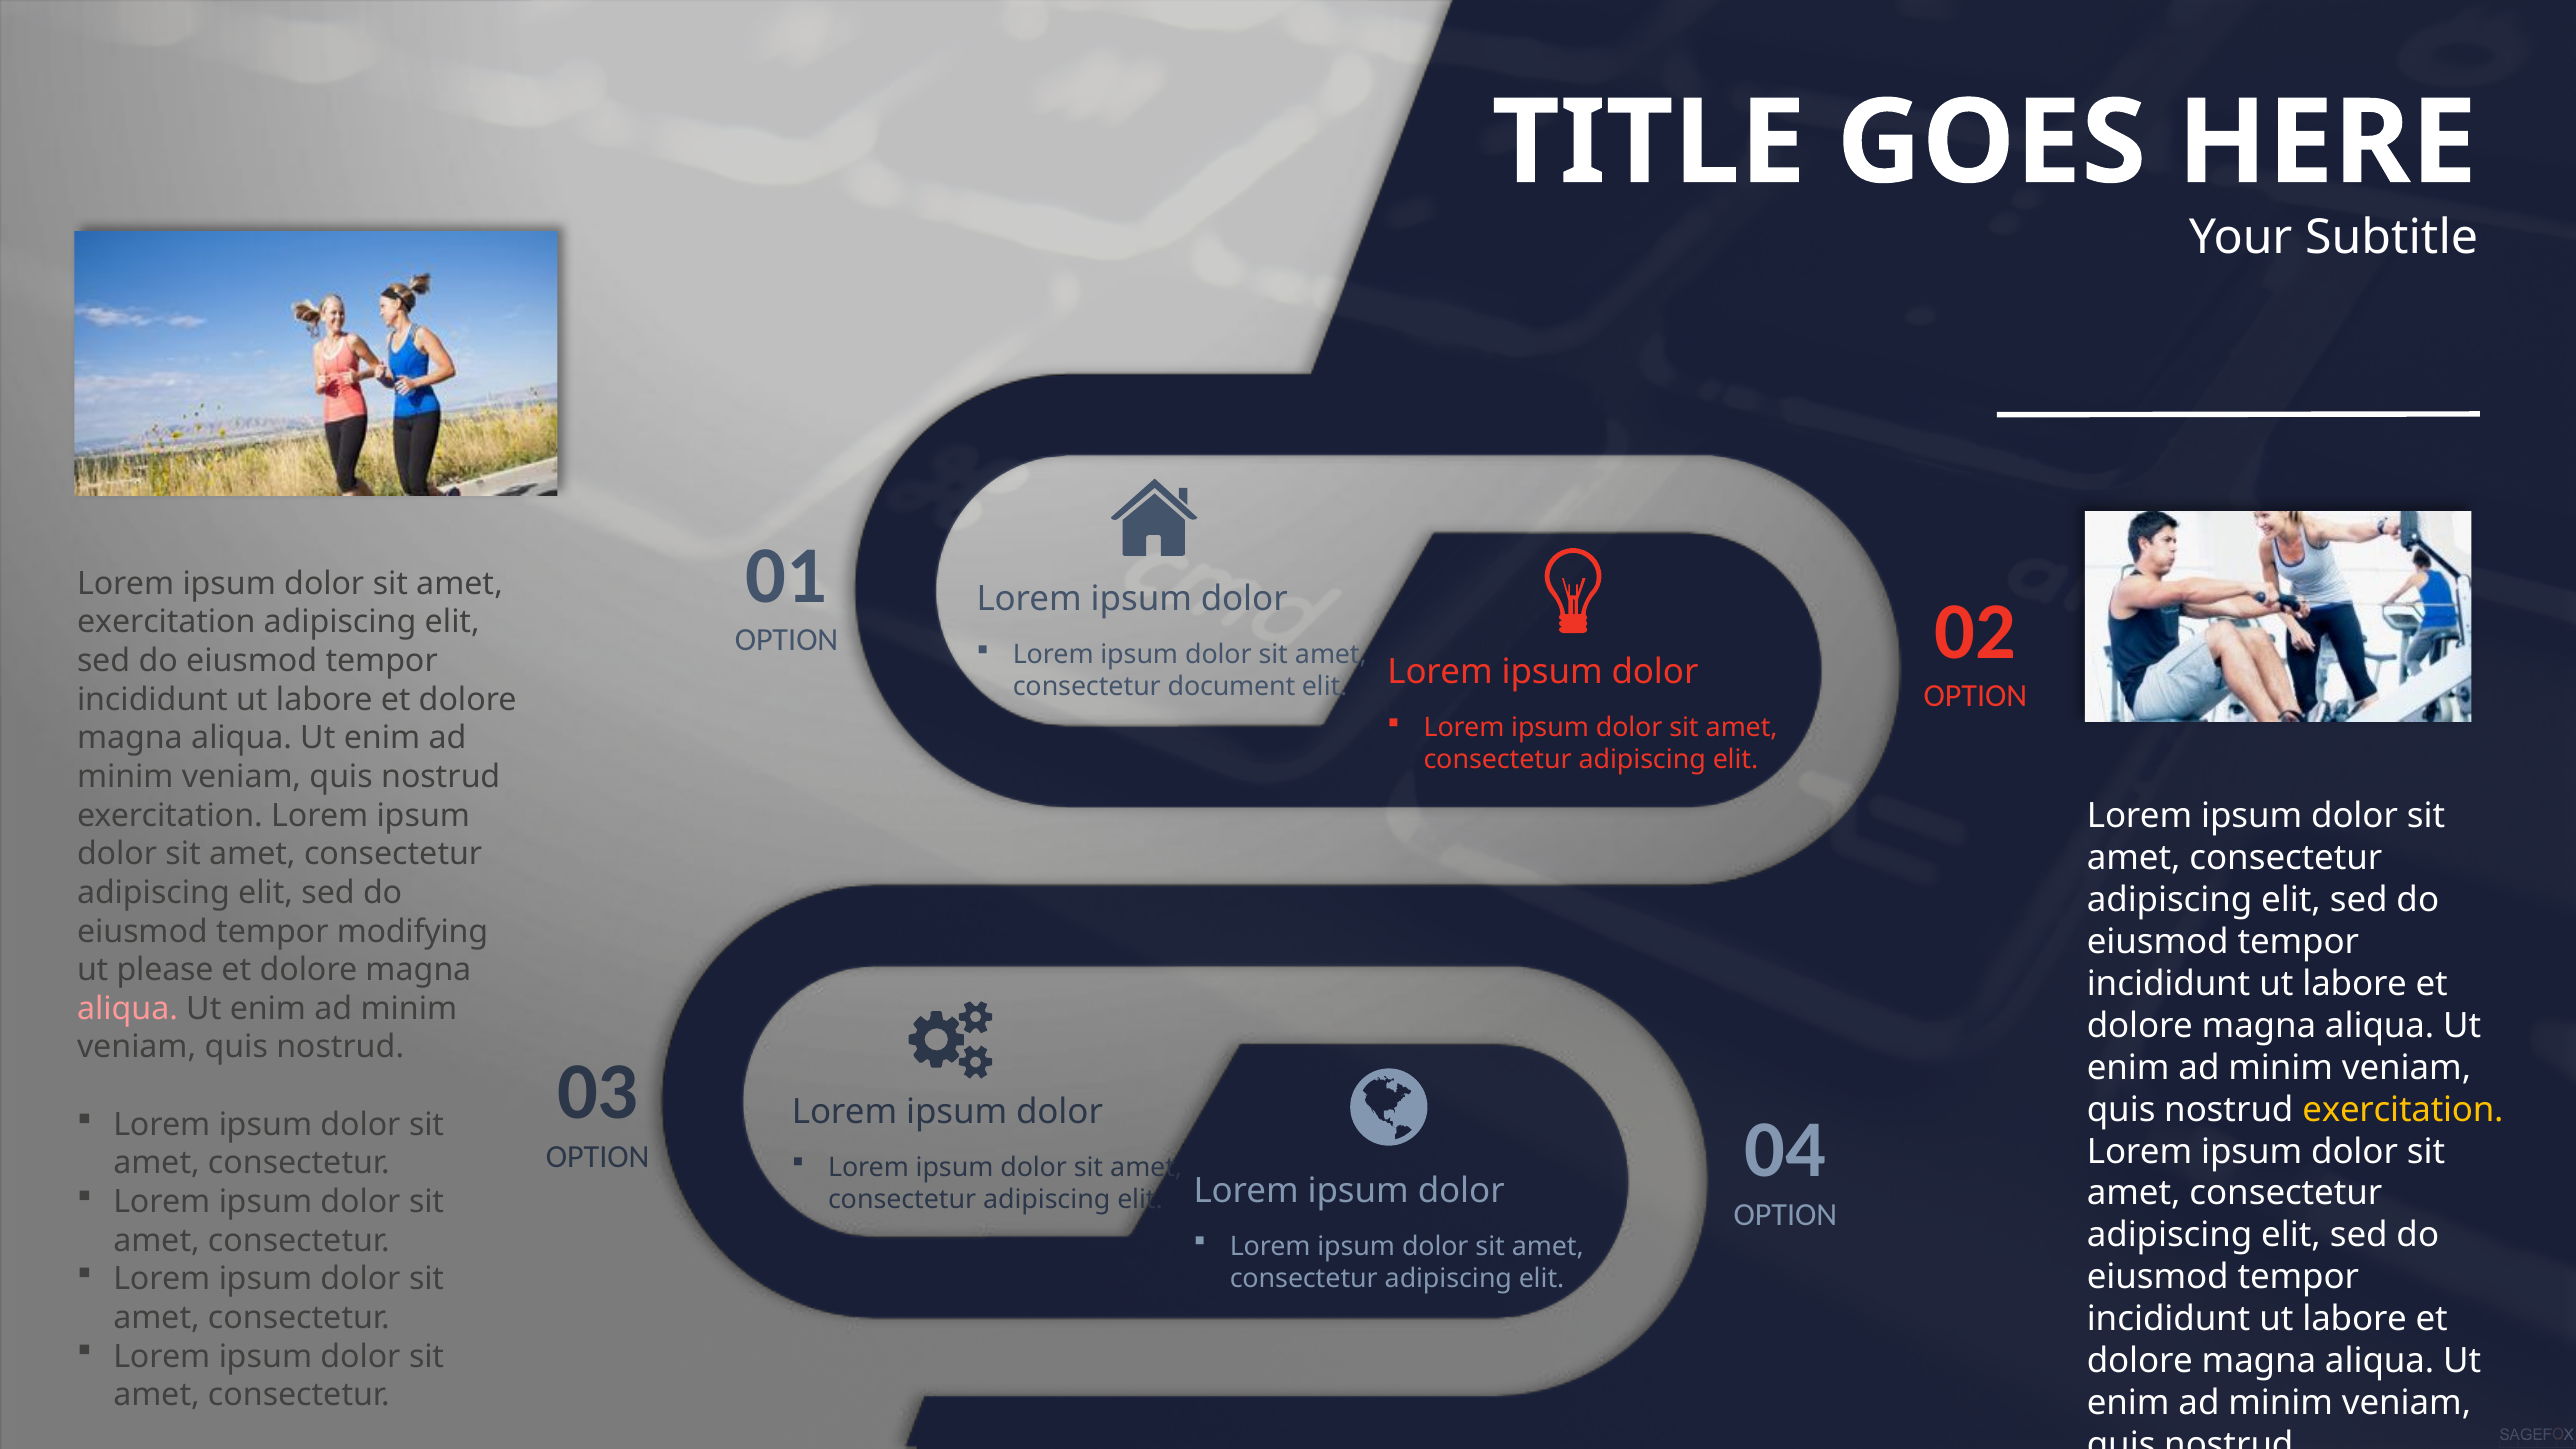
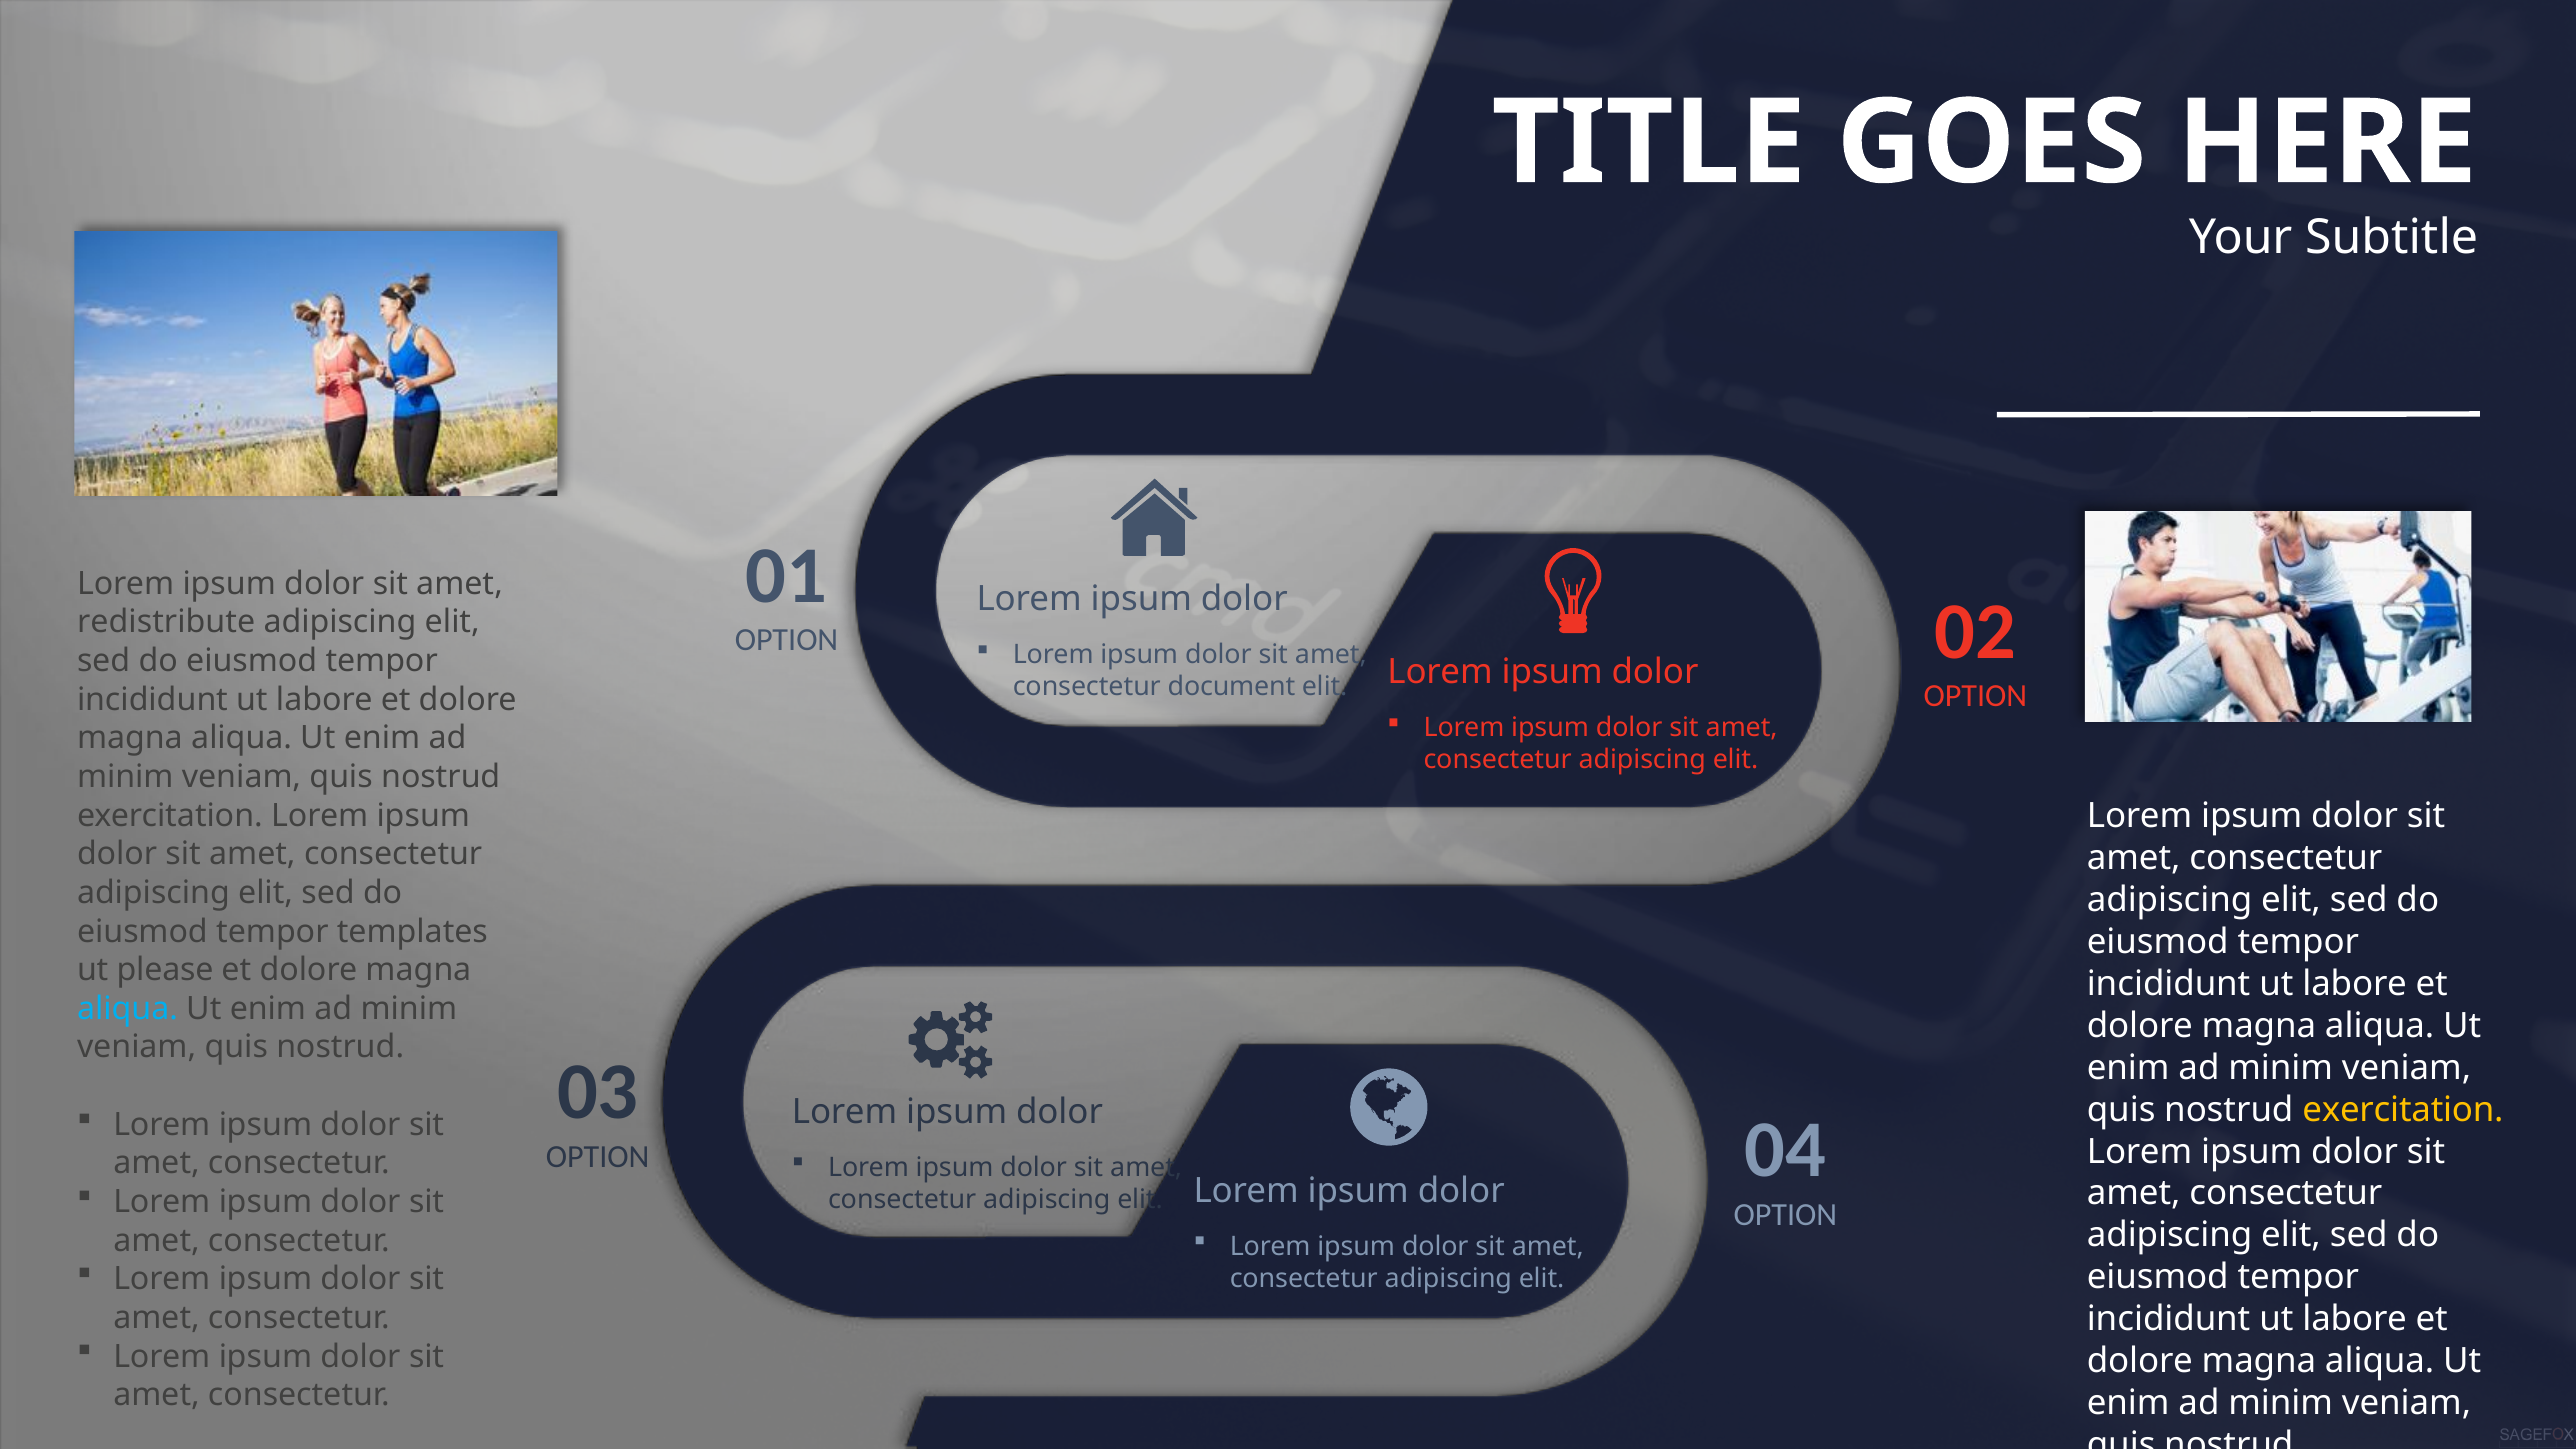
exercitation at (166, 622): exercitation -> redistribute
modifying: modifying -> templates
aliqua at (127, 1009) colour: pink -> light blue
